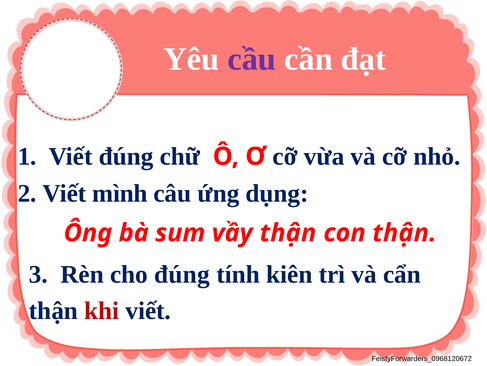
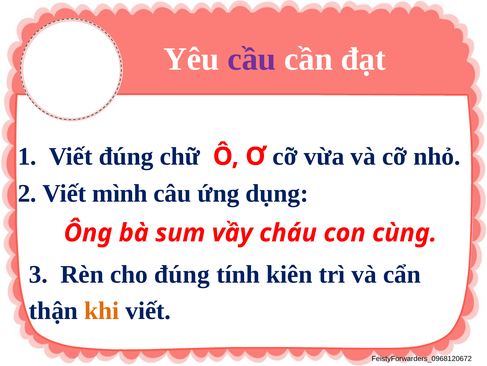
vầy thận: thận -> cháu
con thận: thận -> cùng
khi colour: red -> orange
